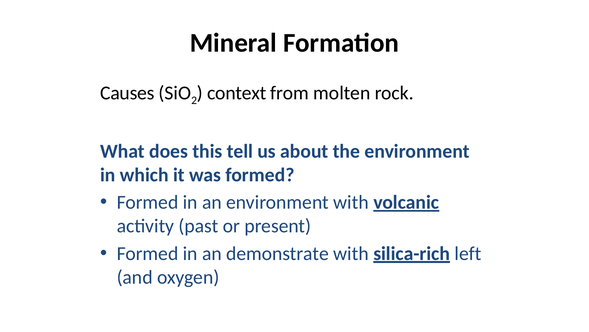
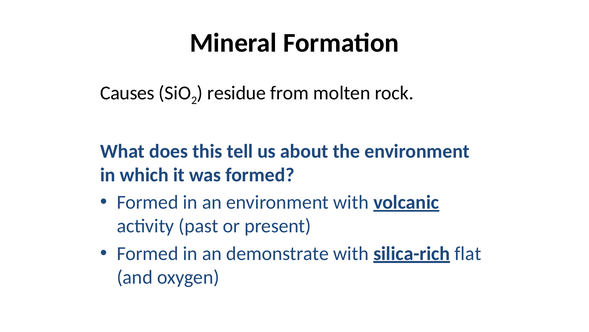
context: context -> residue
left: left -> flat
